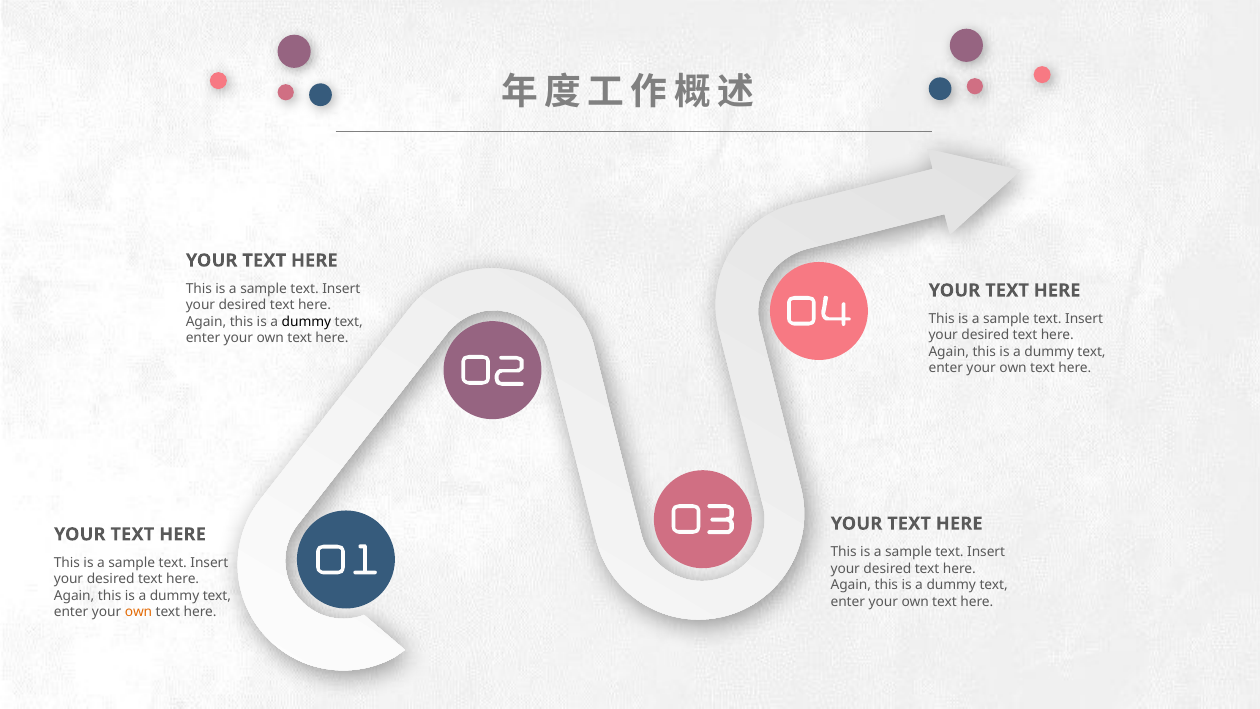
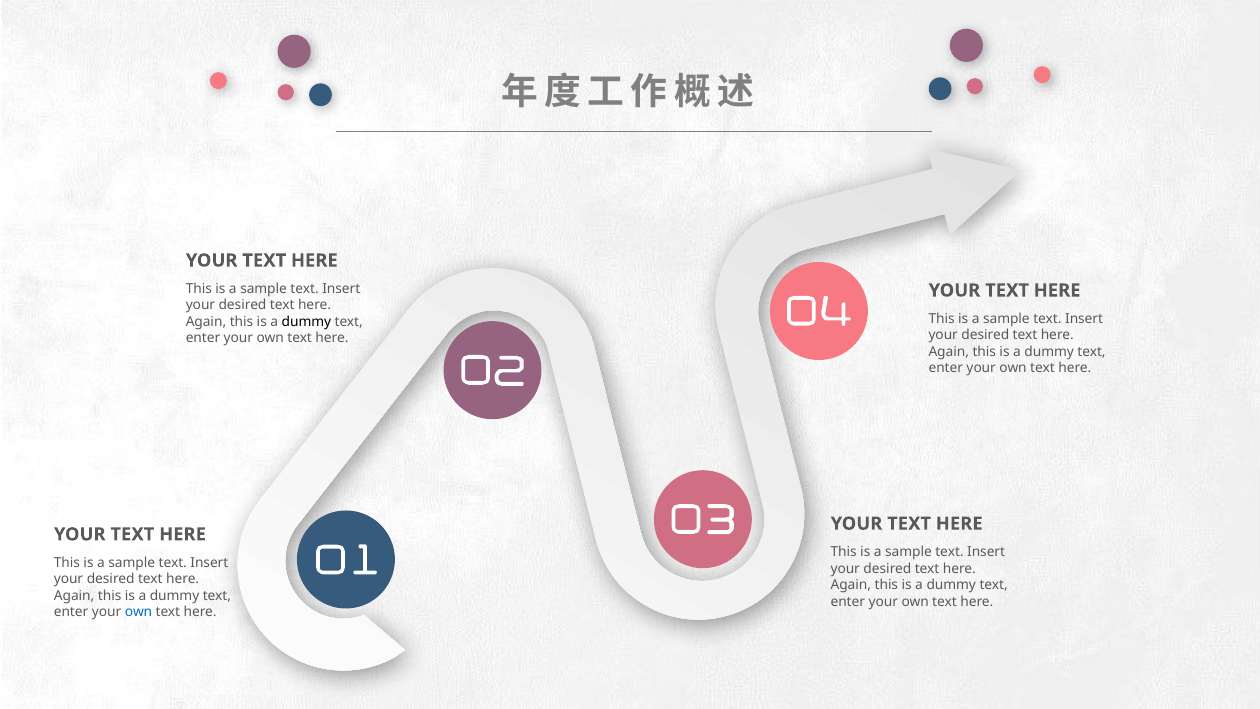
own at (139, 612) colour: orange -> blue
